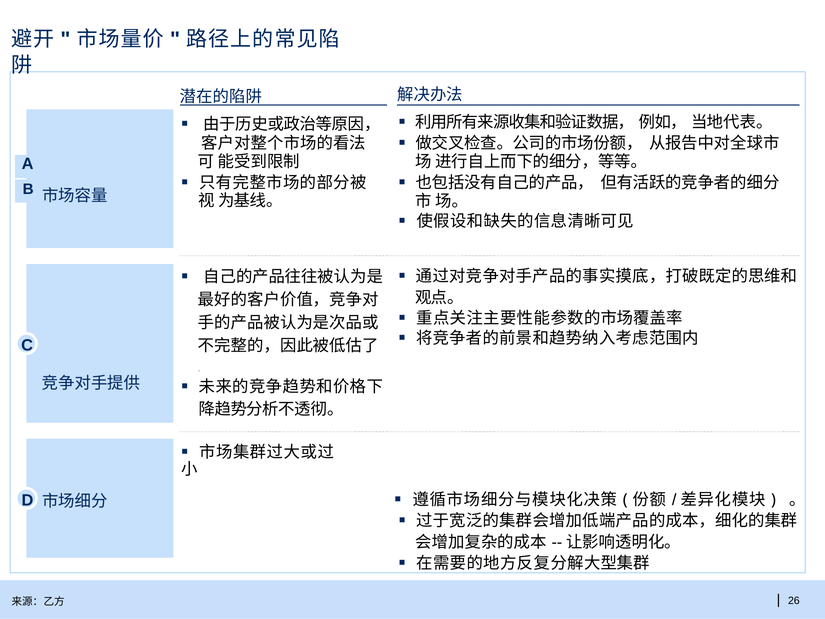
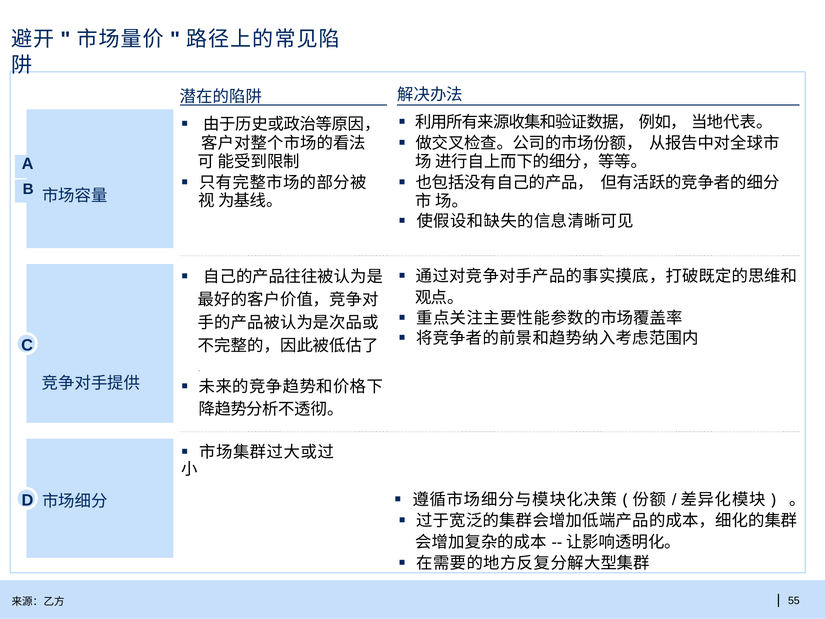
26: 26 -> 55
